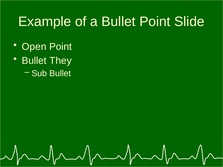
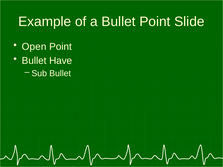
They: They -> Have
